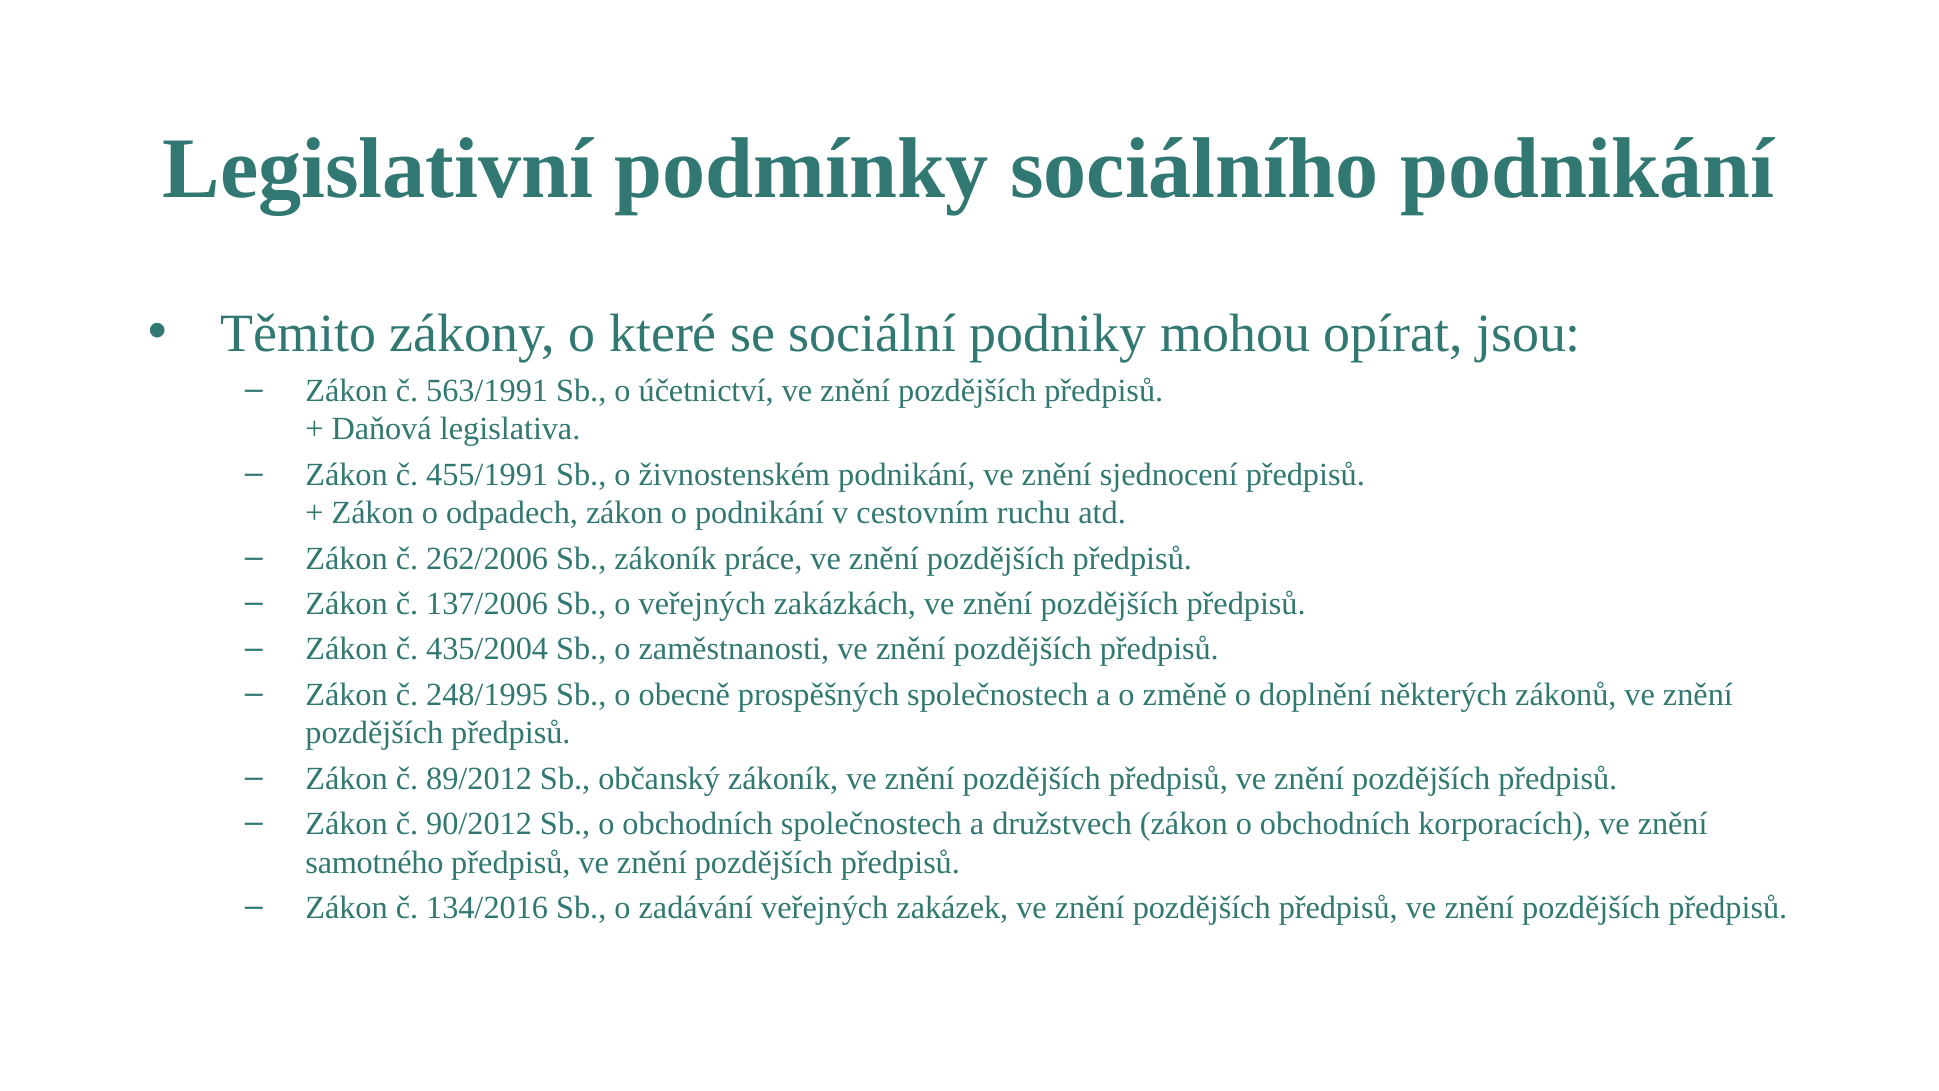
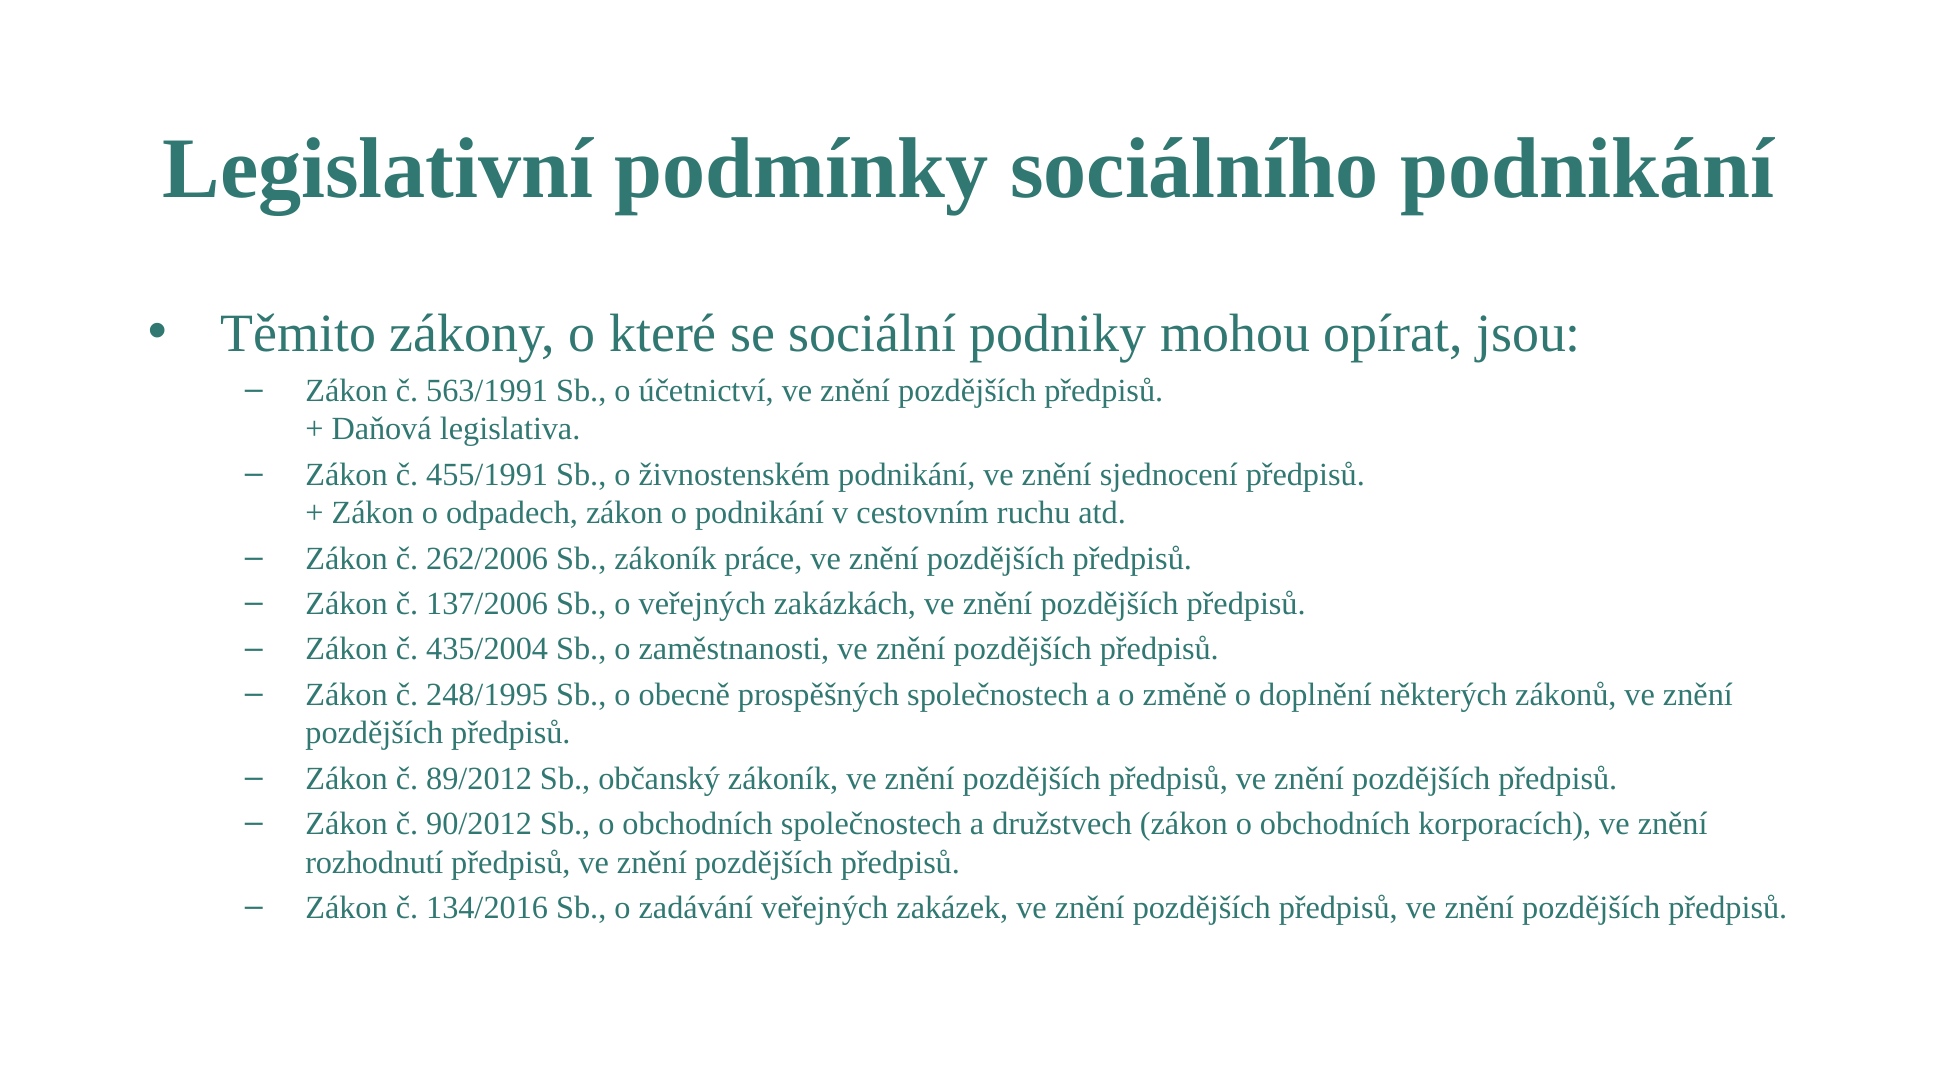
samotného: samotného -> rozhodnutí
